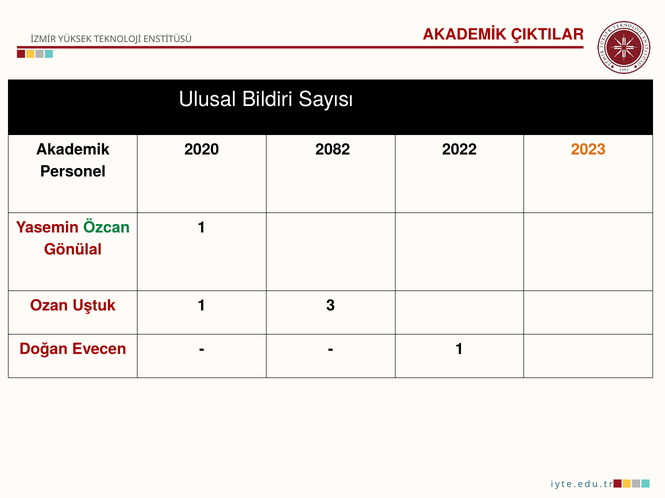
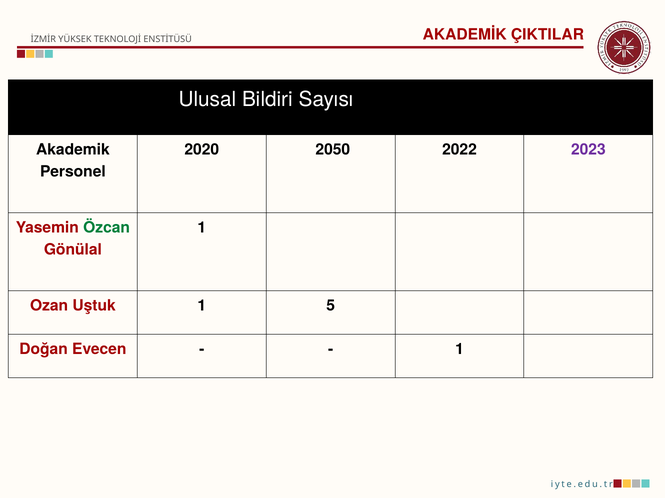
2082: 2082 -> 2050
2023 colour: orange -> purple
3: 3 -> 5
